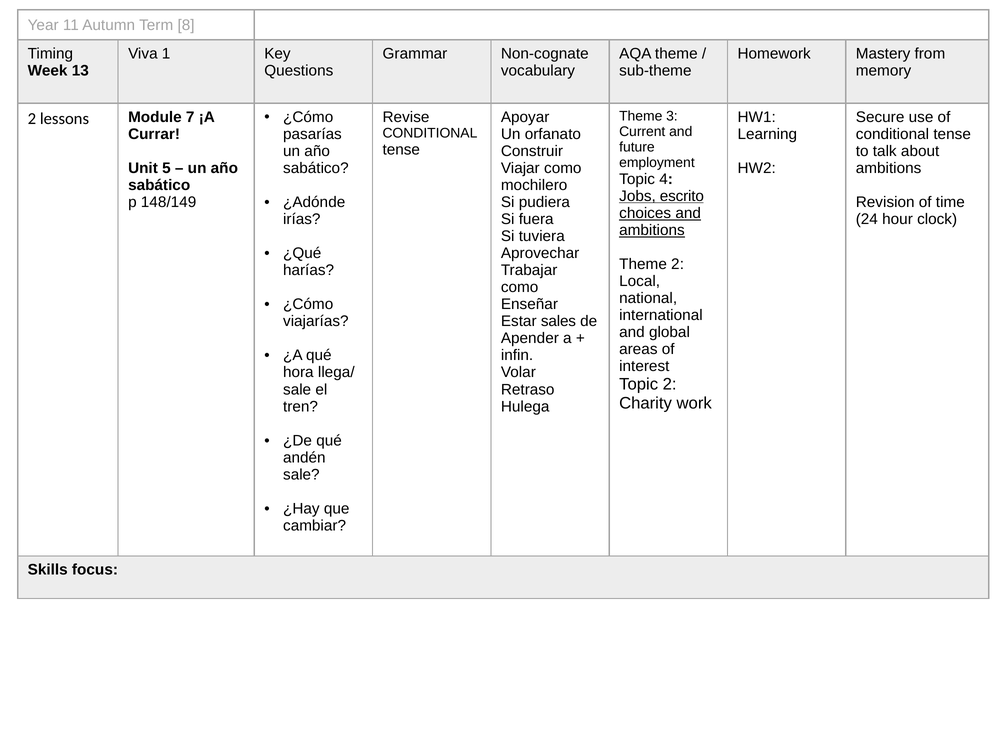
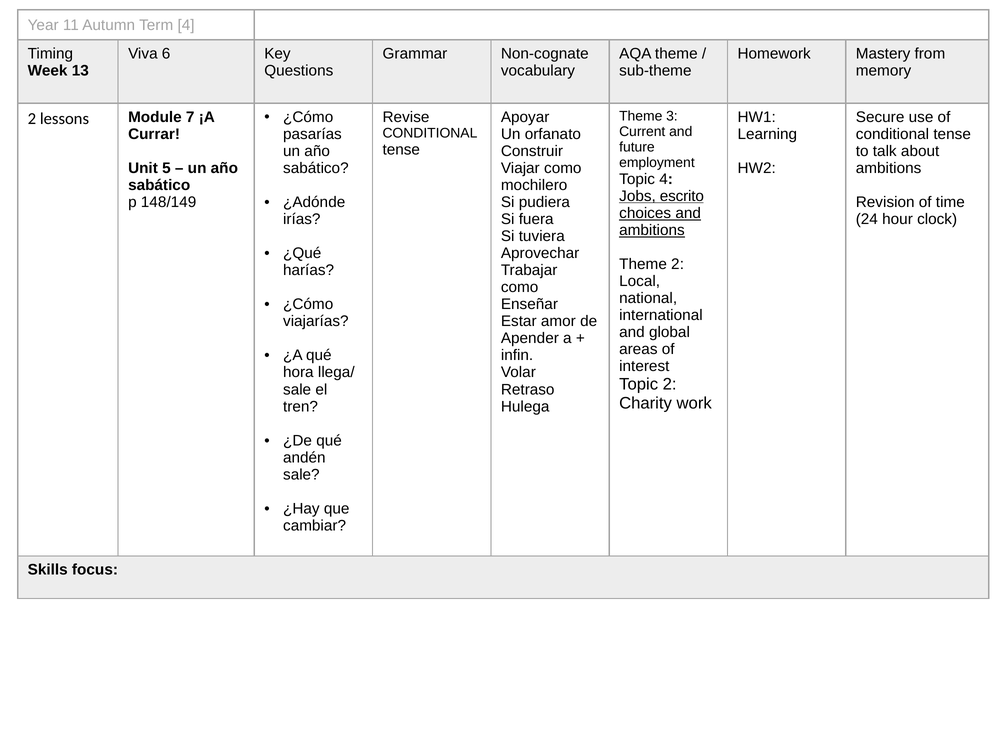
Term 8: 8 -> 4
1: 1 -> 6
sales: sales -> amor
